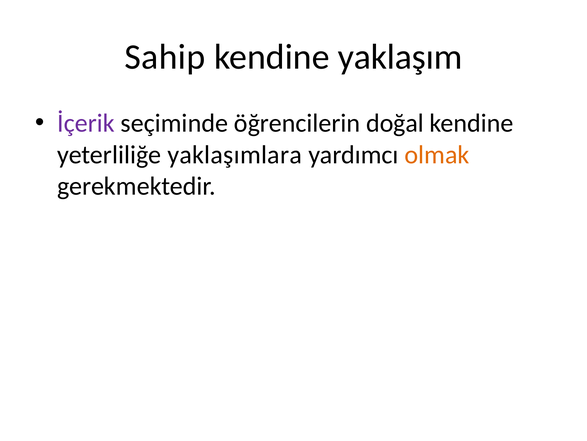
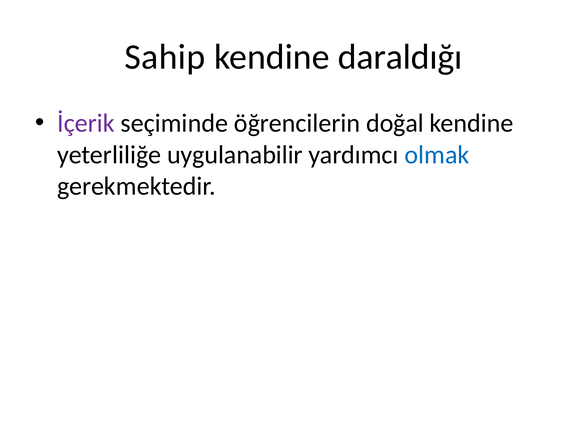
yaklaşım: yaklaşım -> daraldığı
yaklaşımlara: yaklaşımlara -> uygulanabilir
olmak colour: orange -> blue
